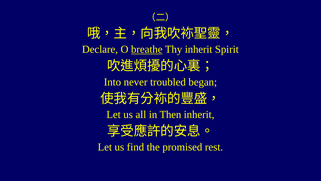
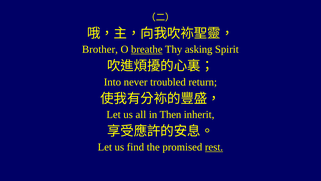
Declare: Declare -> Brother
Thy inherit: inherit -> asking
began: began -> return
rest underline: none -> present
